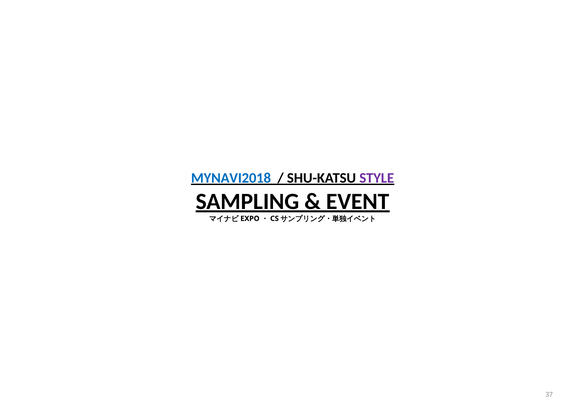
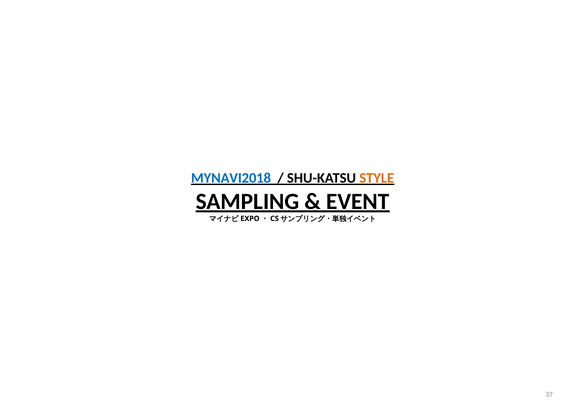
STYLE colour: purple -> orange
